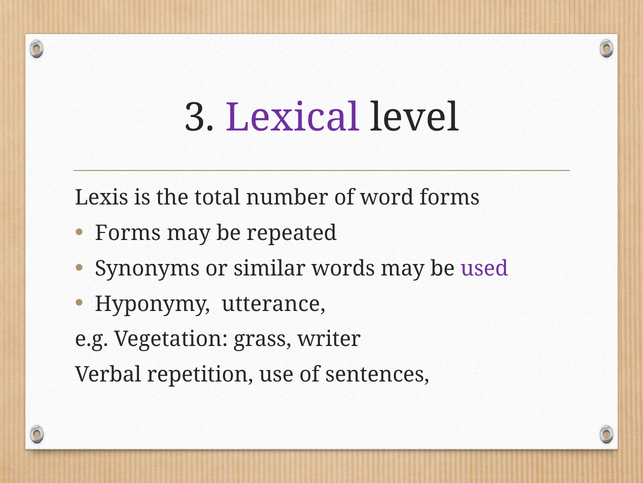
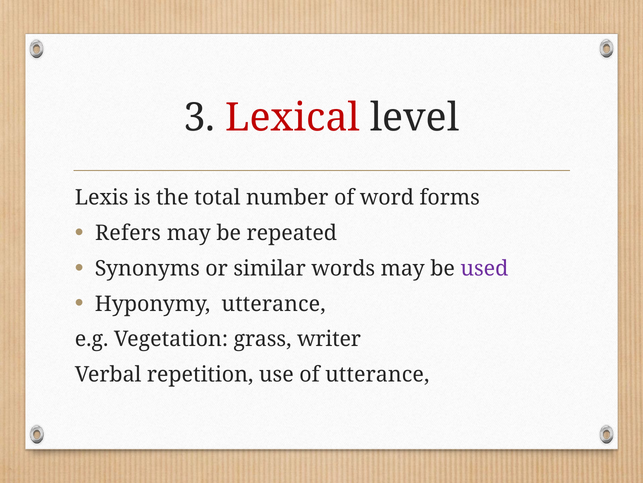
Lexical colour: purple -> red
Forms at (128, 233): Forms -> Refers
of sentences: sentences -> utterance
